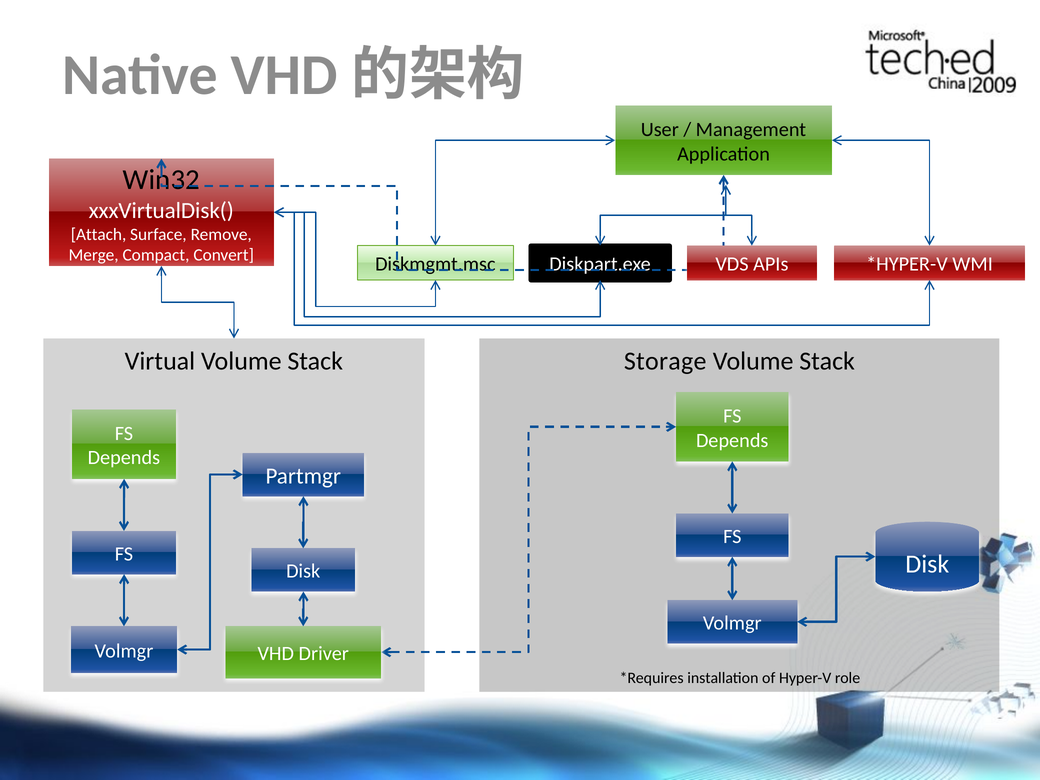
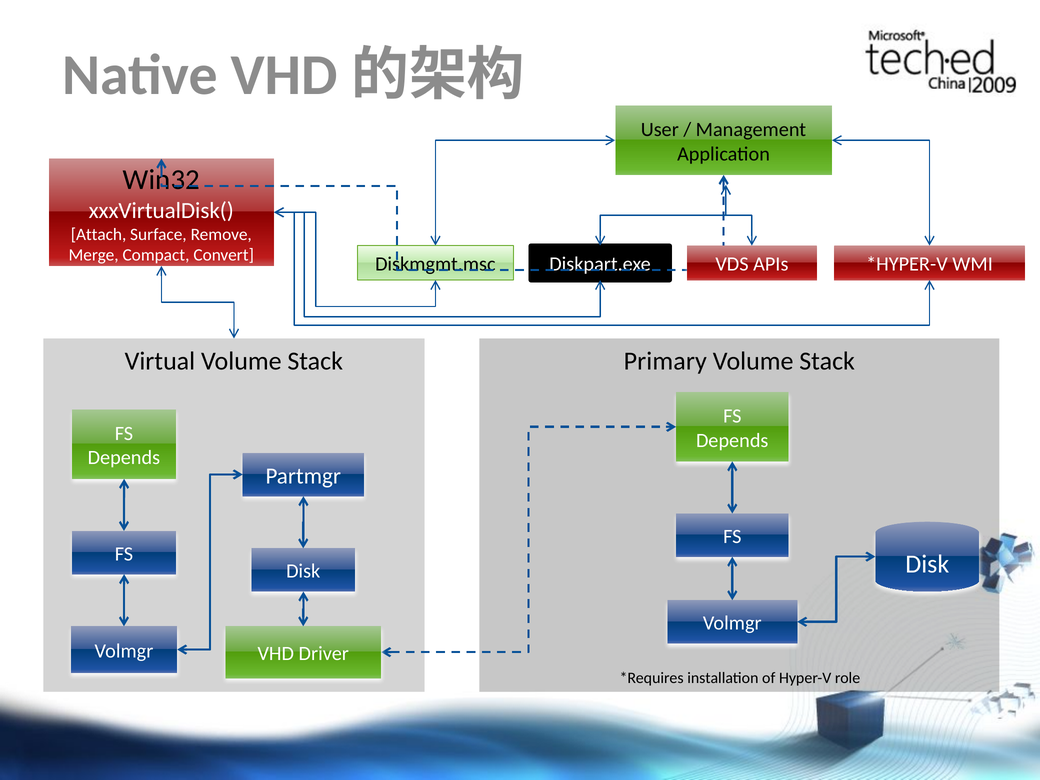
Storage: Storage -> Primary
